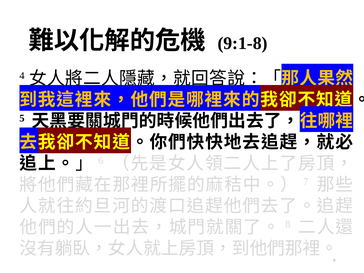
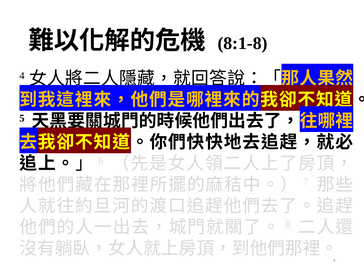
9:1-8: 9:1-8 -> 8:1-8
